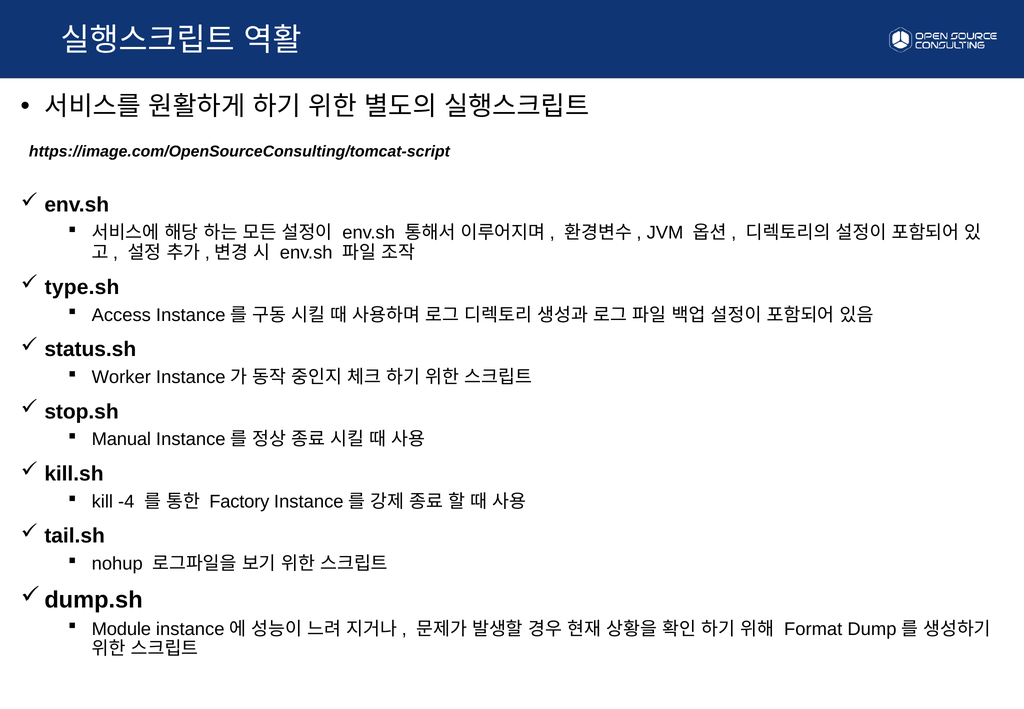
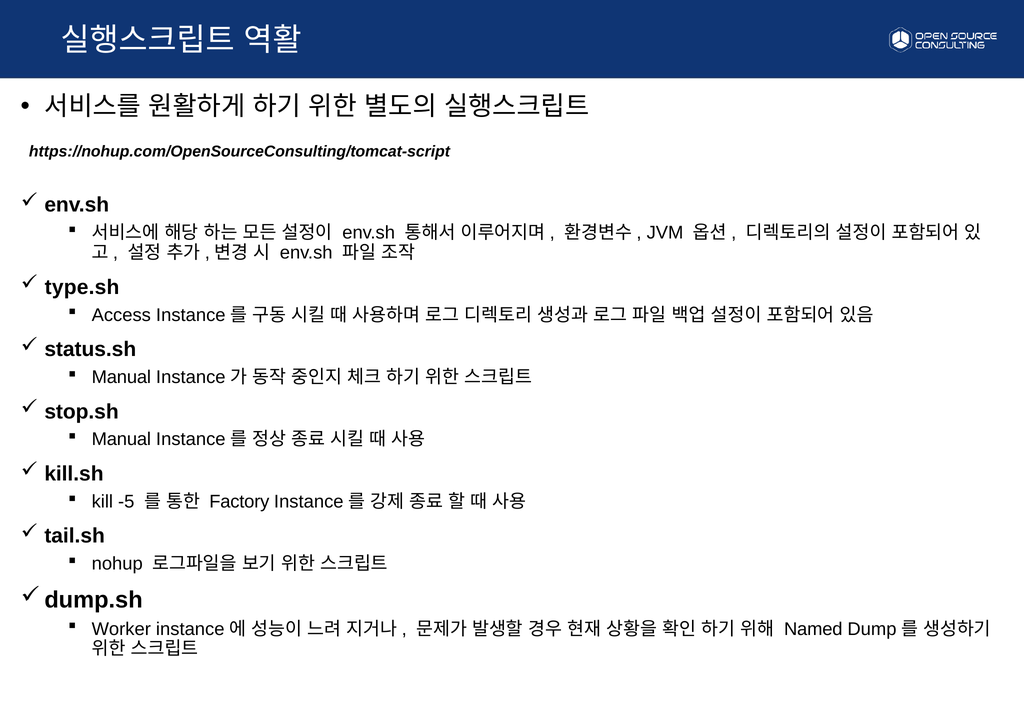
https://image.com/OpenSourceConsulting/tomcat-script: https://image.com/OpenSourceConsulting/tomcat-script -> https://nohup.com/OpenSourceConsulting/tomcat-script
Worker at (121, 377): Worker -> Manual
-4: -4 -> -5
Module: Module -> Worker
Format: Format -> Named
